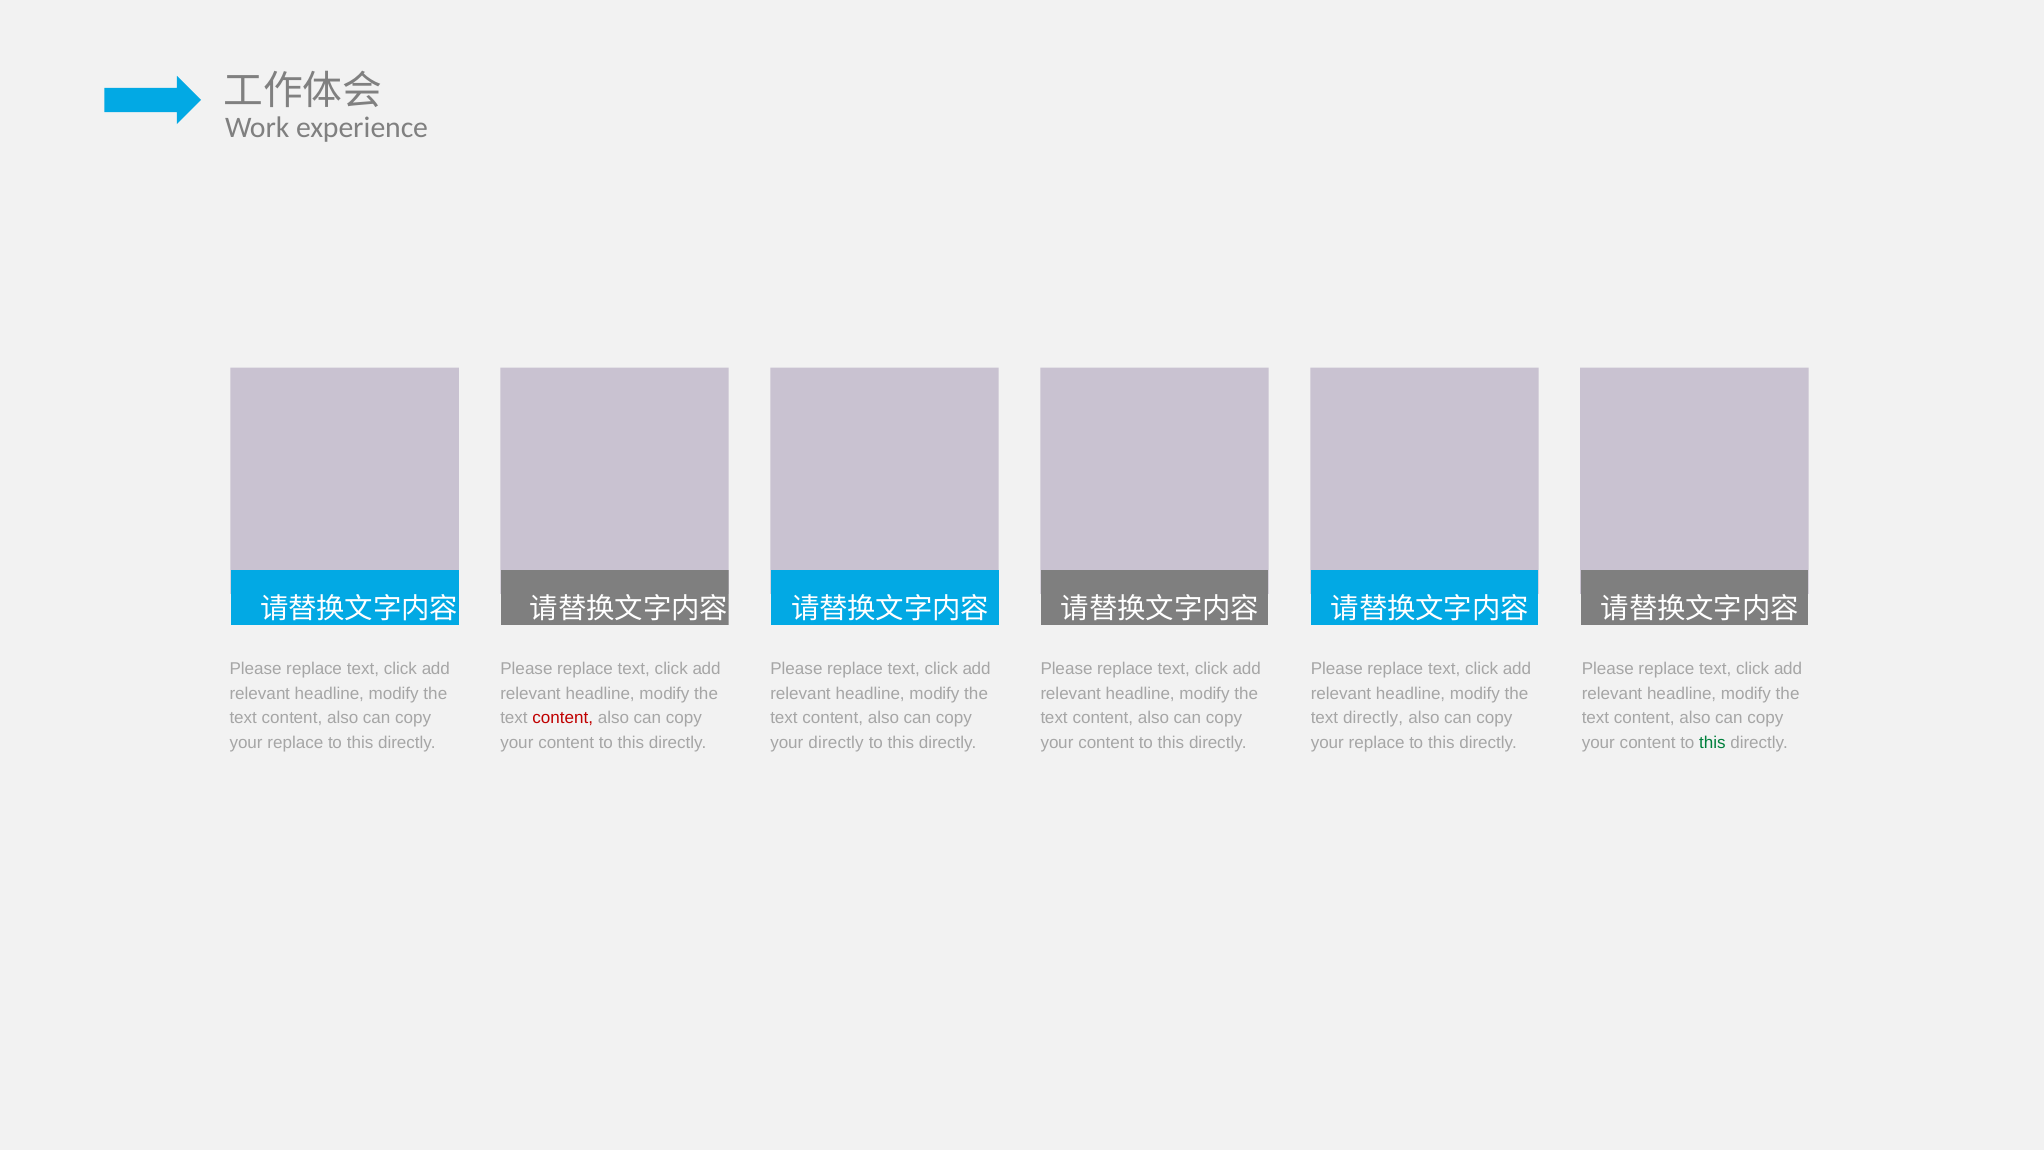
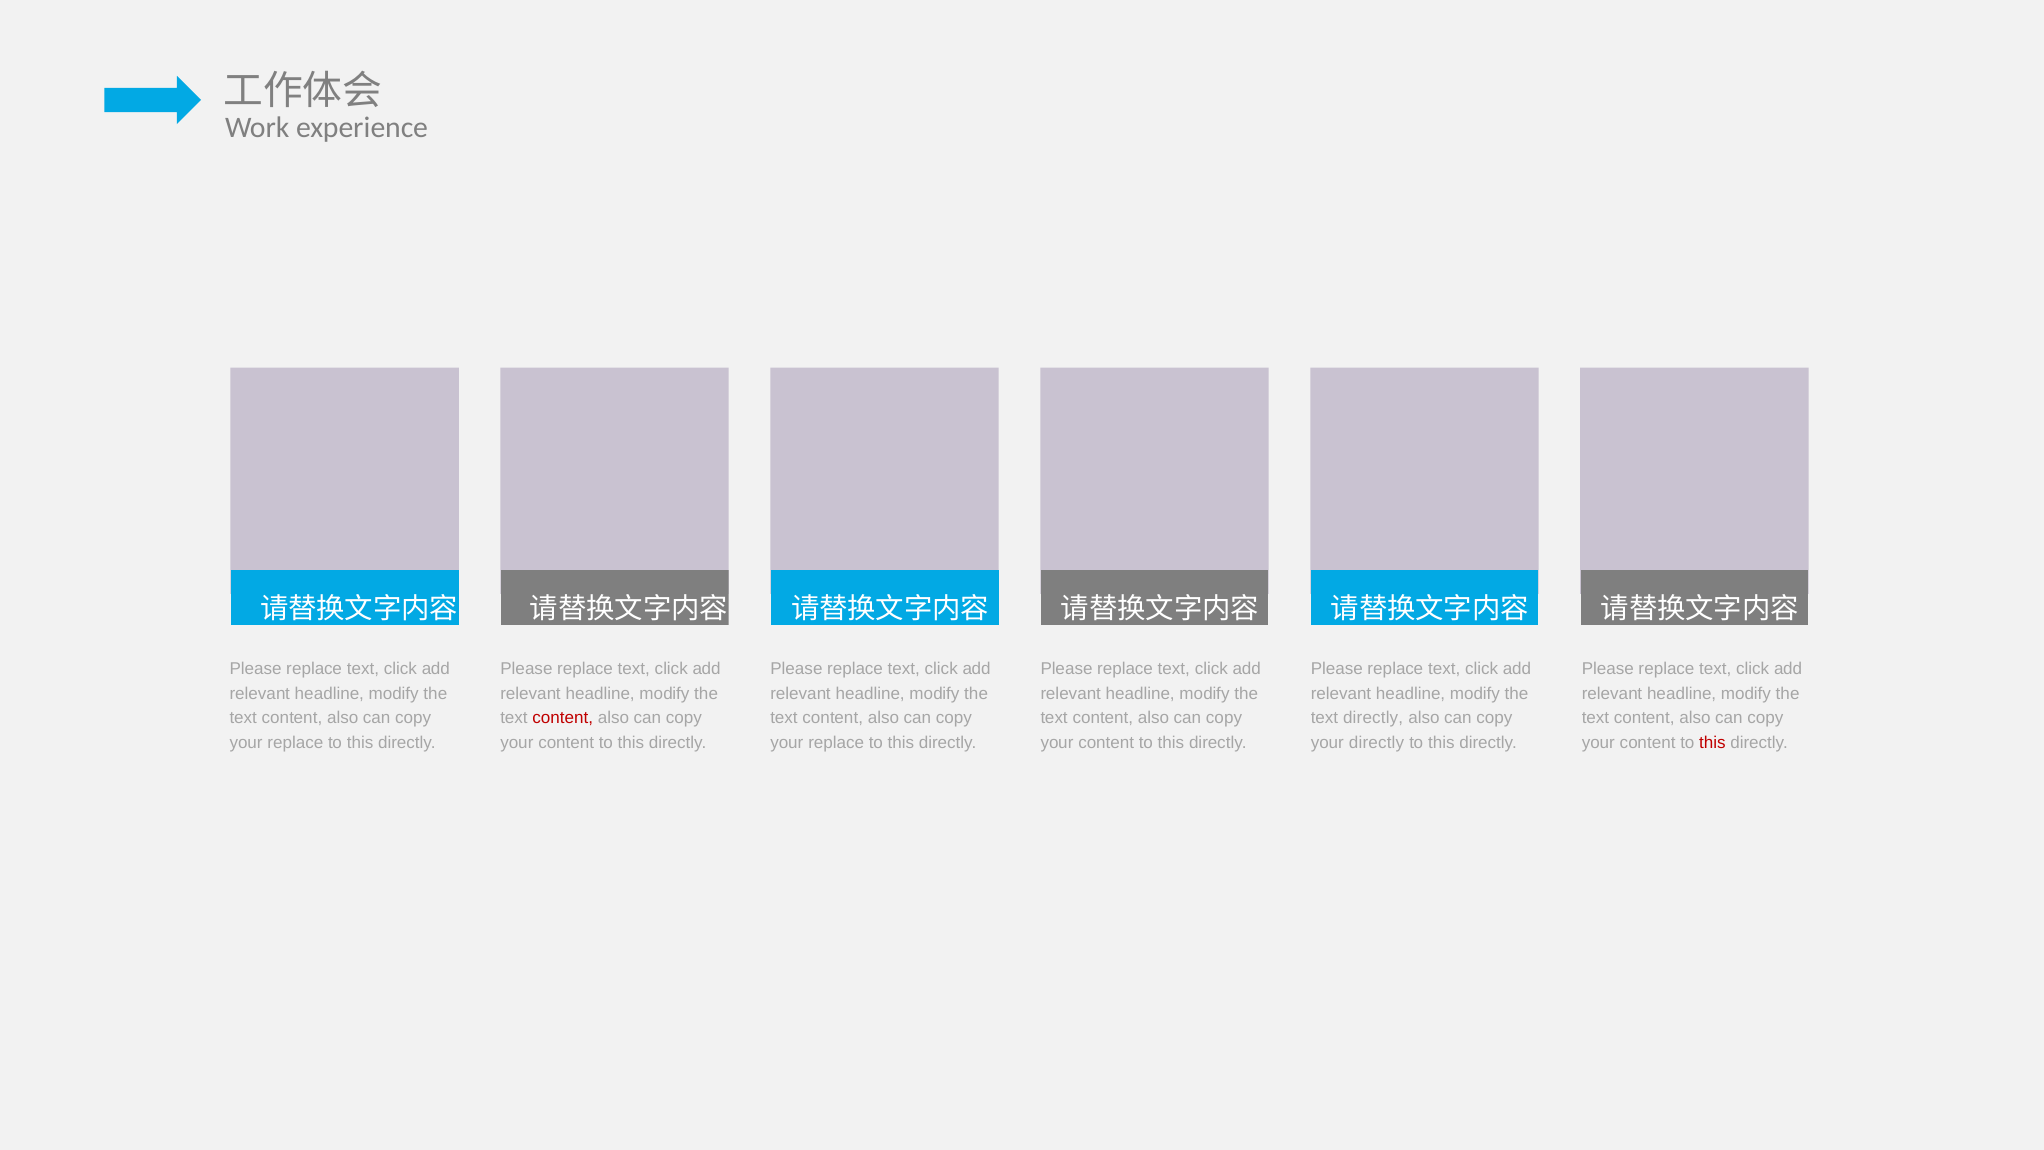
directly at (836, 742): directly -> replace
replace at (1377, 742): replace -> directly
this at (1712, 742) colour: green -> red
